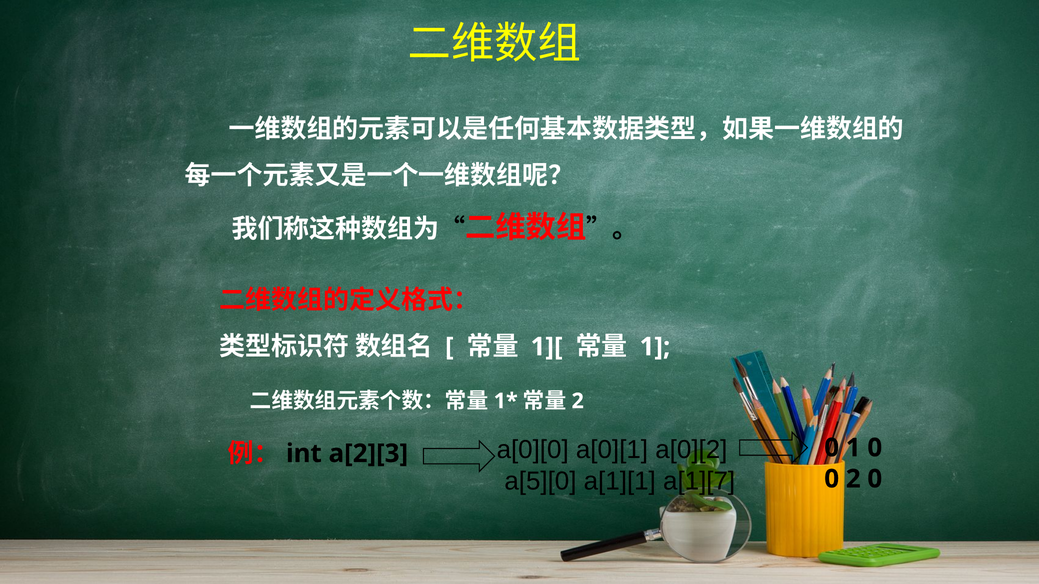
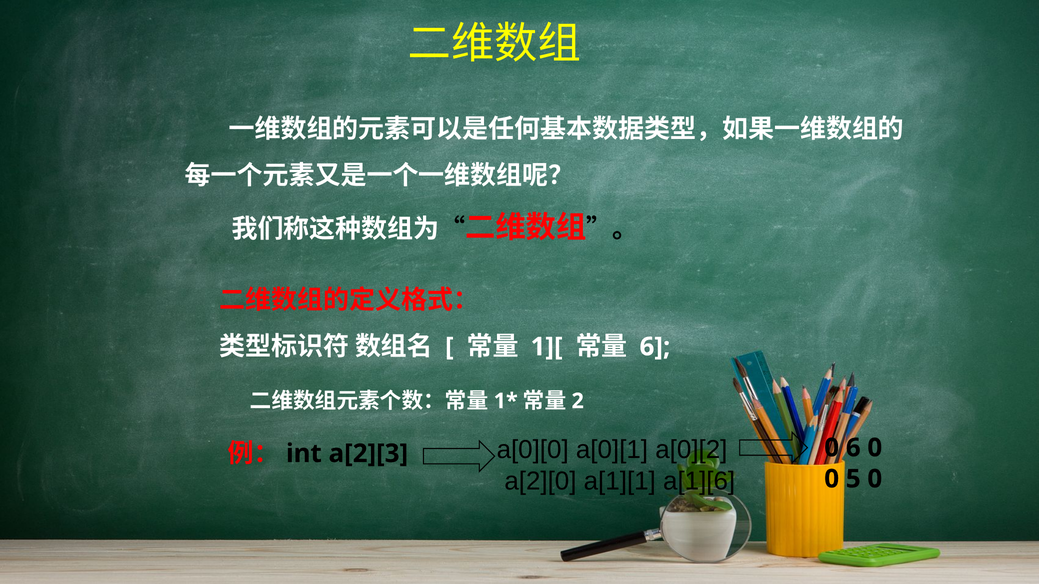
1 at (655, 347): 1 -> 6
0 1: 1 -> 6
a[5][0: a[5][0 -> a[2][0
a[1][7: a[1][7 -> a[1][6
0 2: 2 -> 5
